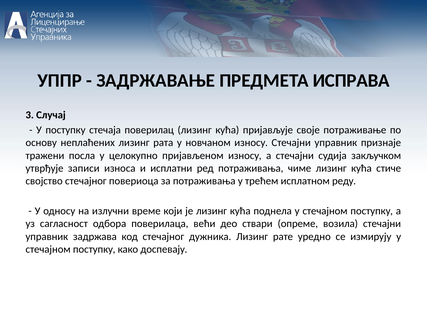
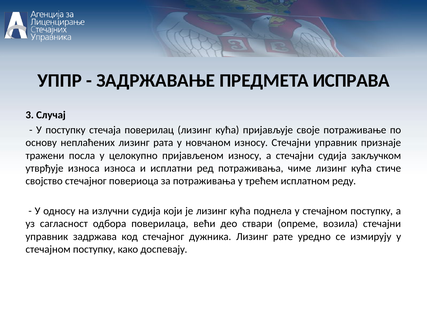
утврђује записи: записи -> износа
излучни време: време -> судија
